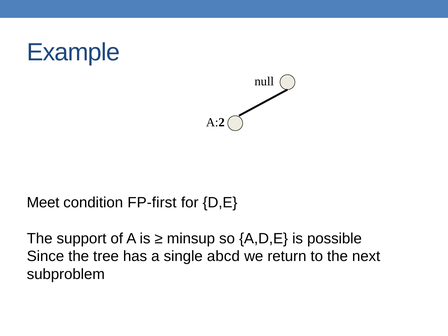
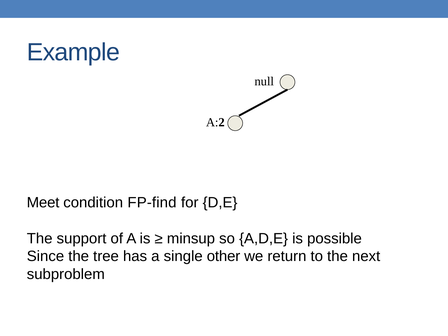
FP-first: FP-first -> FP-find
abcd: abcd -> other
